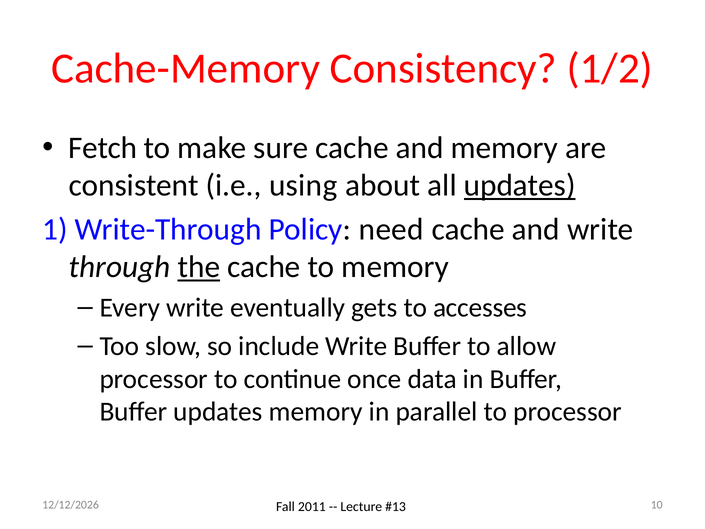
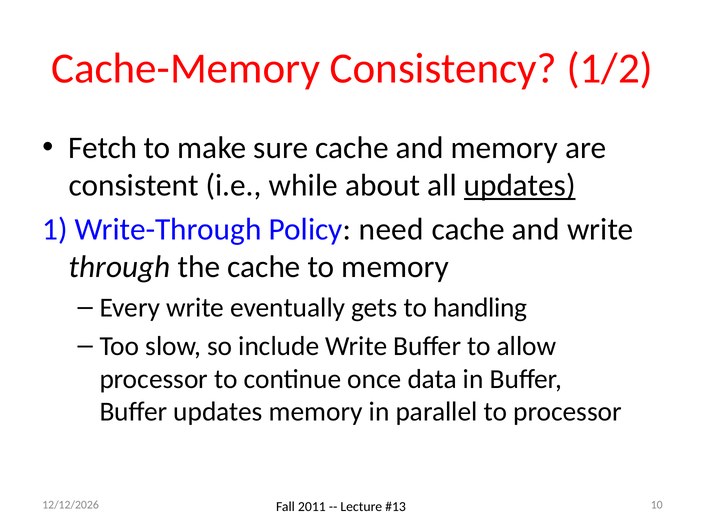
using: using -> while
the underline: present -> none
accesses: accesses -> handling
